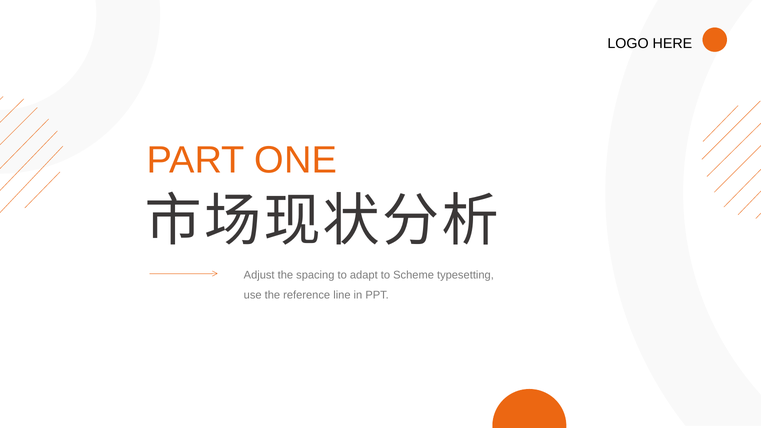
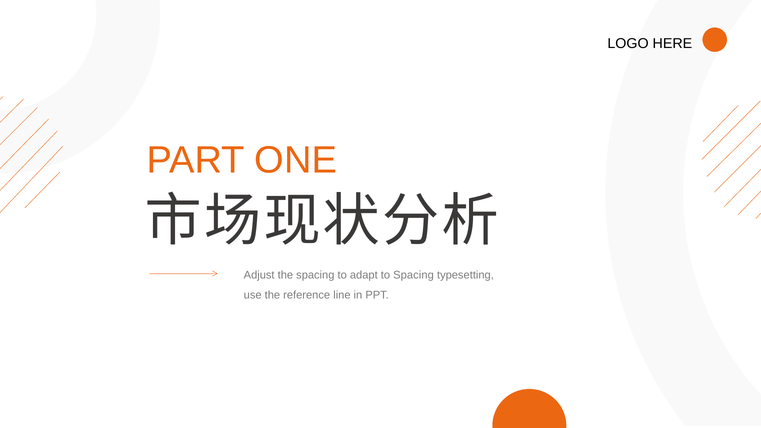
to Scheme: Scheme -> Spacing
